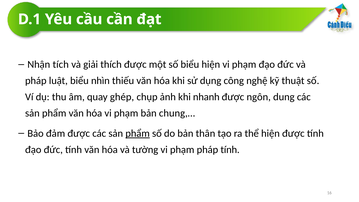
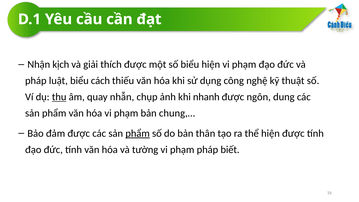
tích: tích -> kịch
nhìn: nhìn -> cách
thu underline: none -> present
ghép: ghép -> nhẫn
pháp tính: tính -> biết
